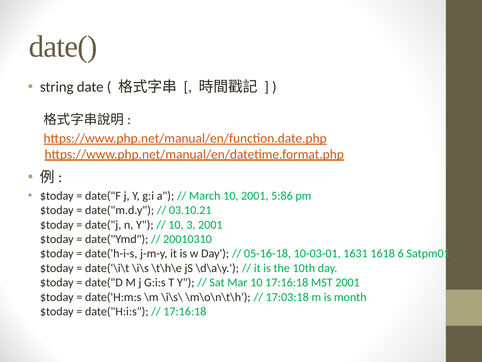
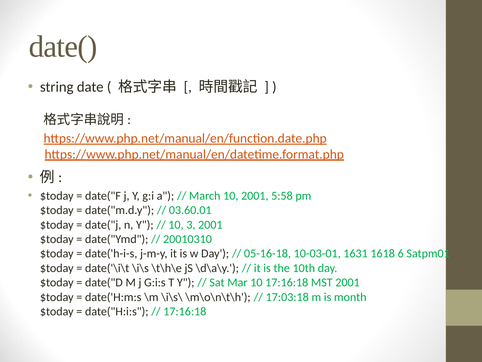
5:86: 5:86 -> 5:58
03.10.21: 03.10.21 -> 03.60.01
